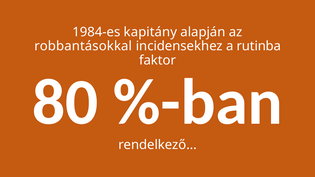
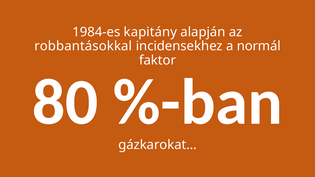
rutinba: rutinba -> normál
rendelkező…: rendelkező… -> gázkarokat…
